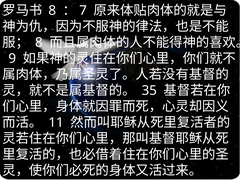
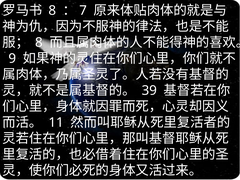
35: 35 -> 39
